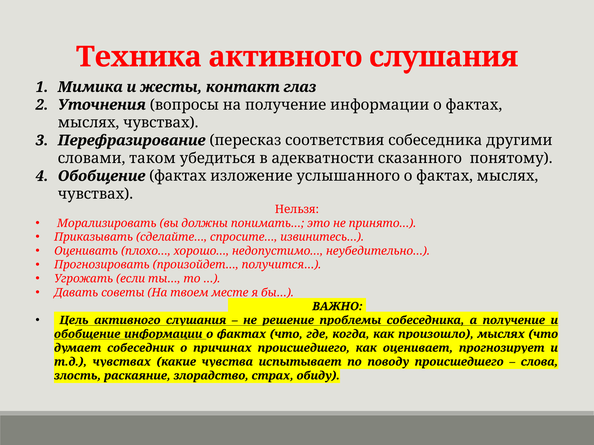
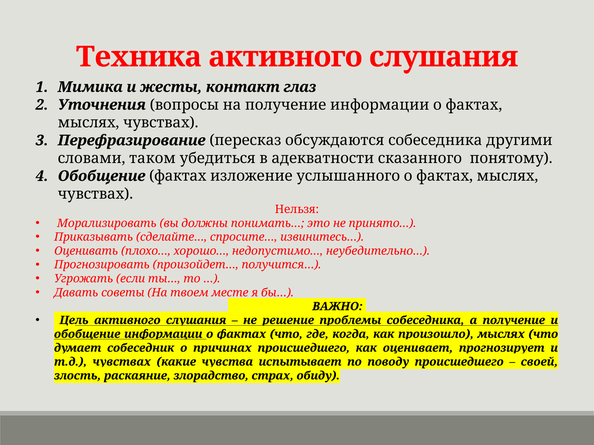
соответствия: соответствия -> обсуждаются
слова: слова -> своей
